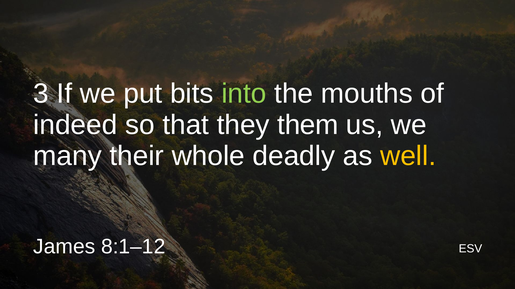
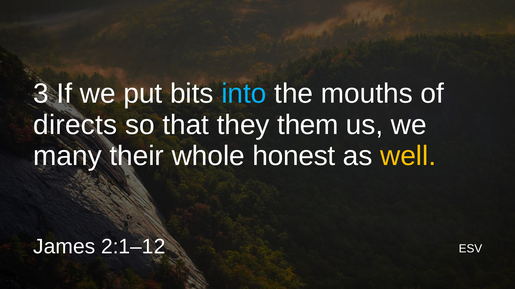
into colour: light green -> light blue
indeed: indeed -> directs
deadly: deadly -> honest
8:1–12: 8:1–12 -> 2:1–12
